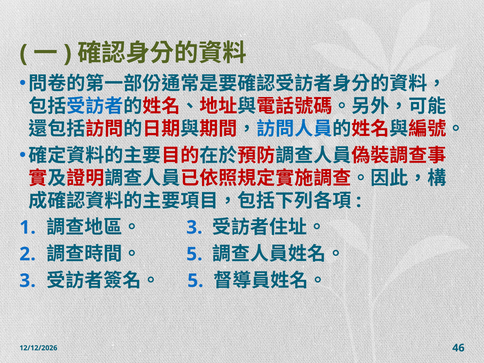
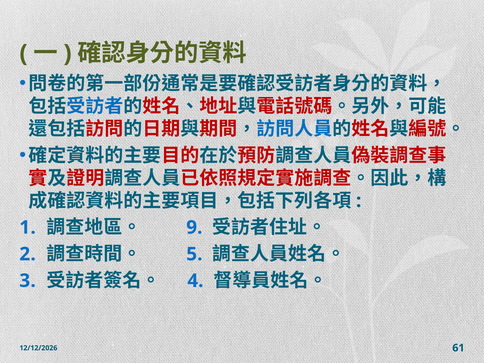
3 at (194, 227): 3 -> 9
5 at (195, 281): 5 -> 4
46: 46 -> 61
